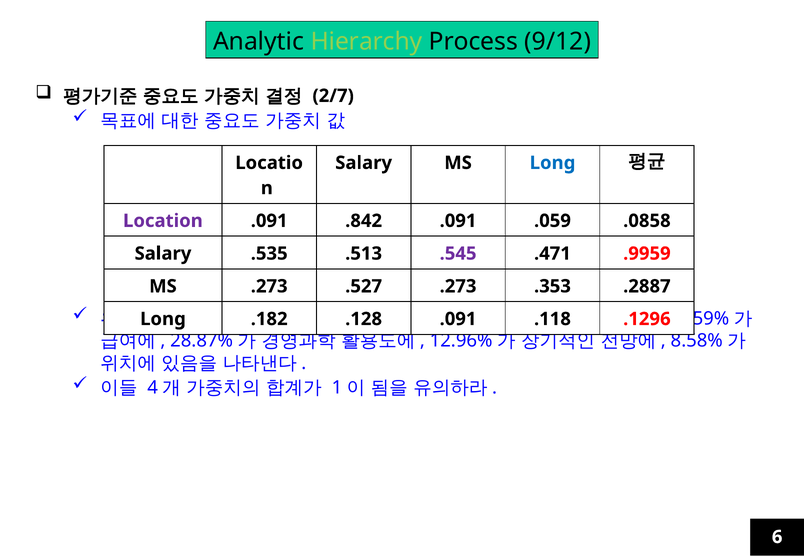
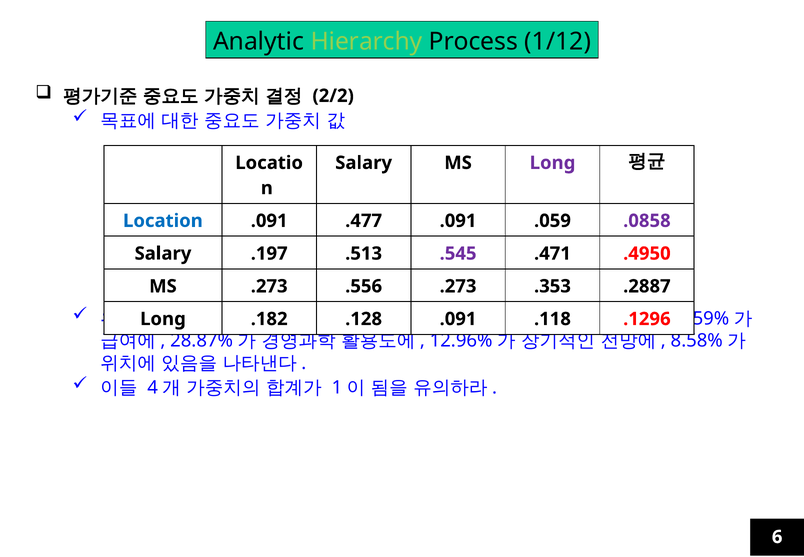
9/12: 9/12 -> 1/12
2/7: 2/7 -> 2/2
Long at (553, 163) colour: blue -> purple
Location colour: purple -> blue
.842: .842 -> .477
.0858 colour: black -> purple
.535: .535 -> .197
.9959: .9959 -> .4950
.527: .527 -> .556
